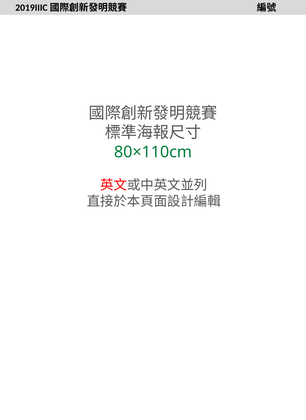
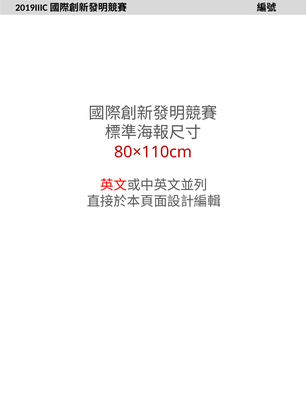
80×110cm colour: green -> red
